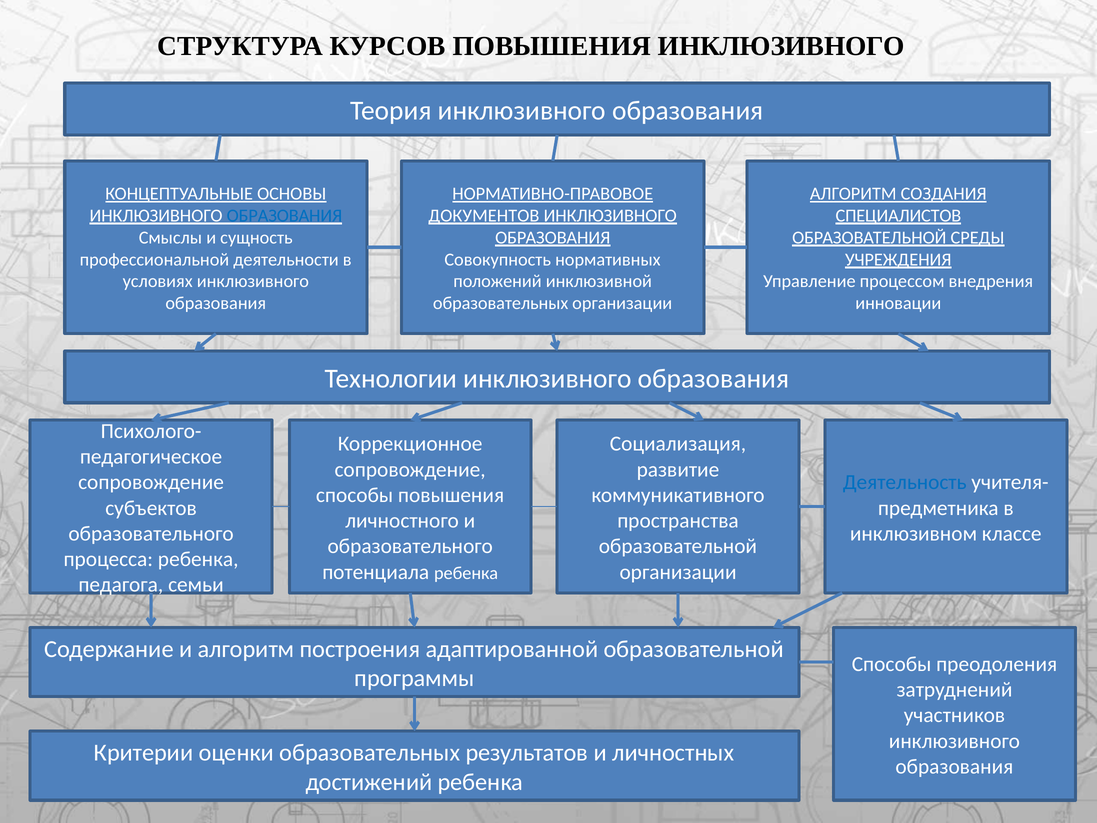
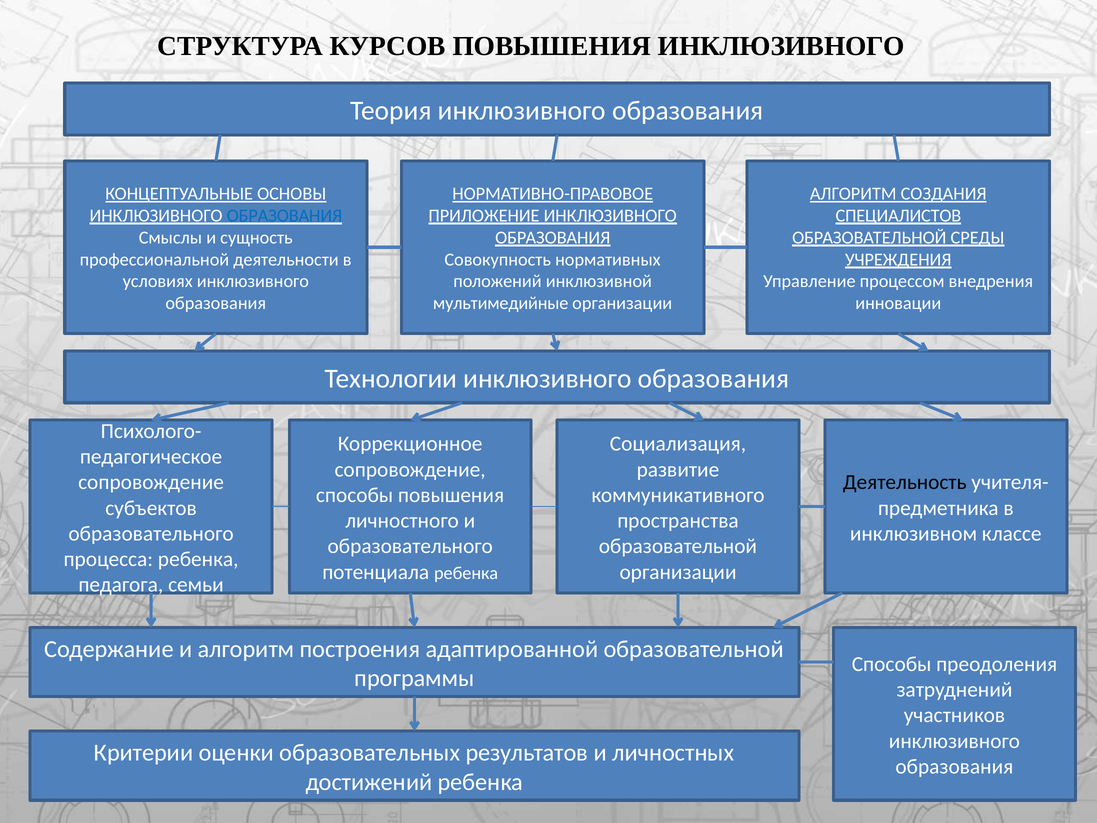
ДОКУМЕНТОВ: ДОКУМЕНТОВ -> ПРИЛОЖЕНИЕ
образовательных at (501, 303): образовательных -> мультимедийные
Деятельность colour: blue -> black
